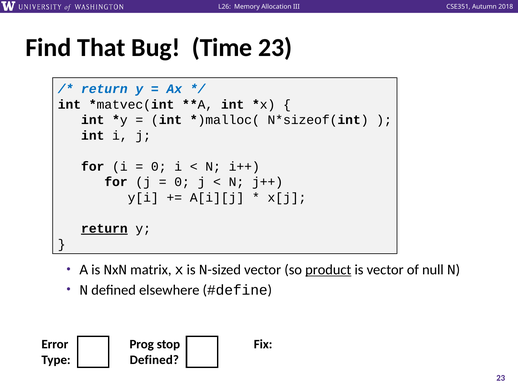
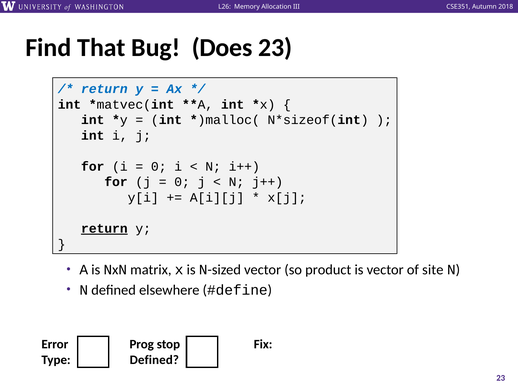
Time: Time -> Does
product underline: present -> none
null: null -> site
